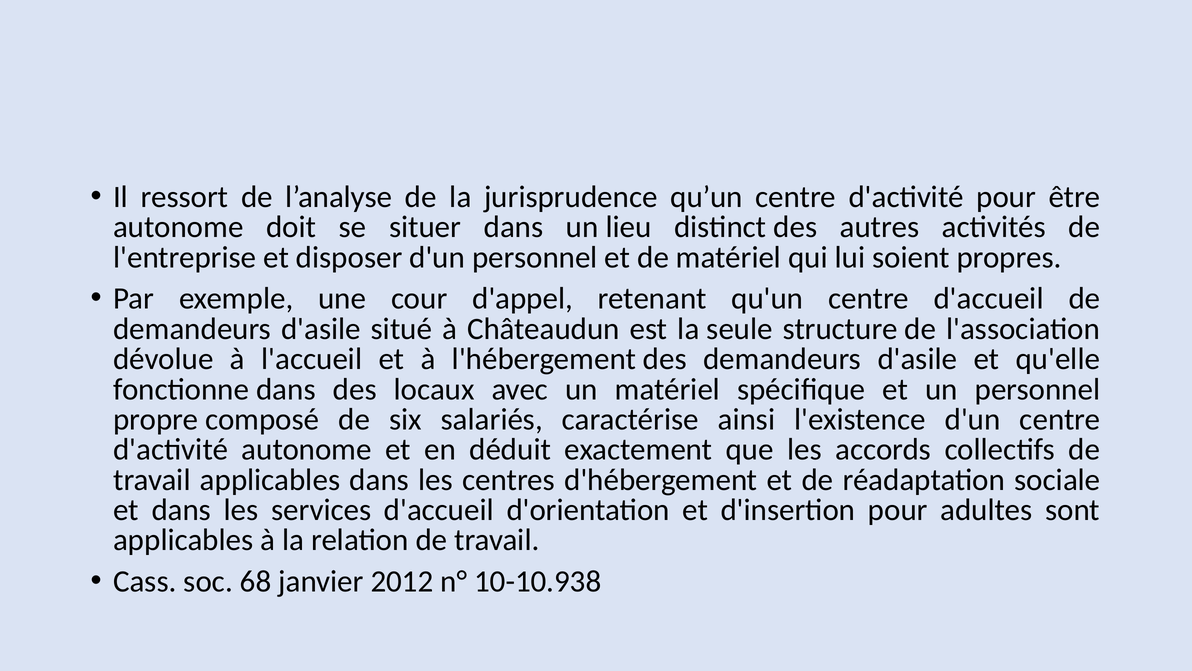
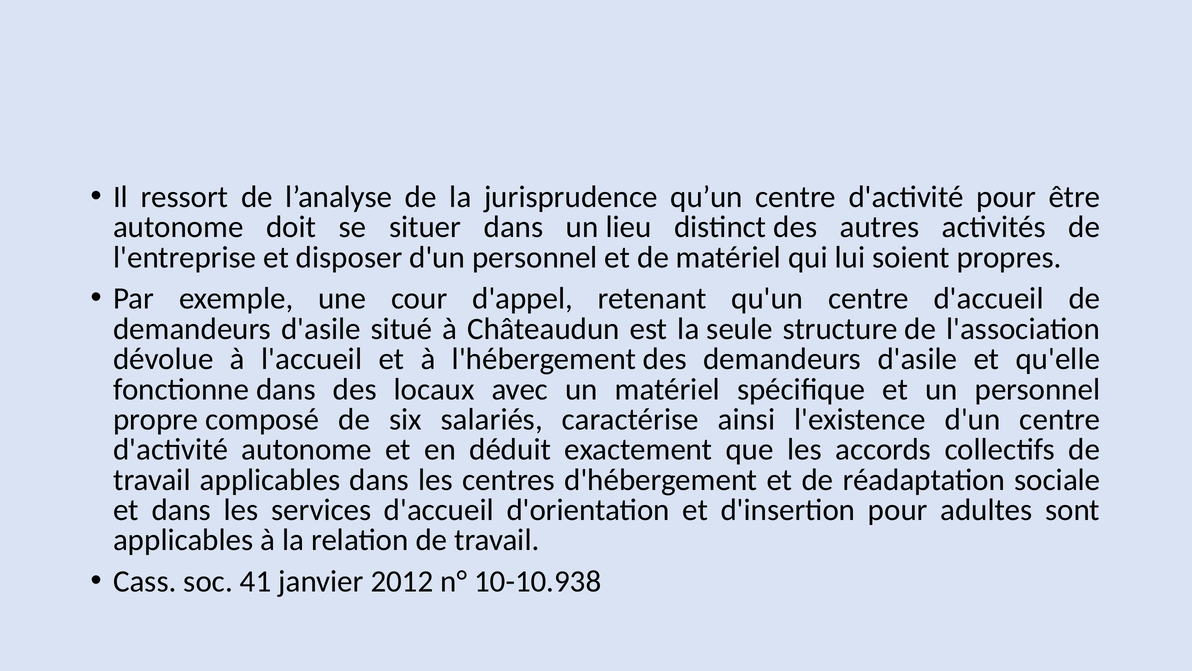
68: 68 -> 41
